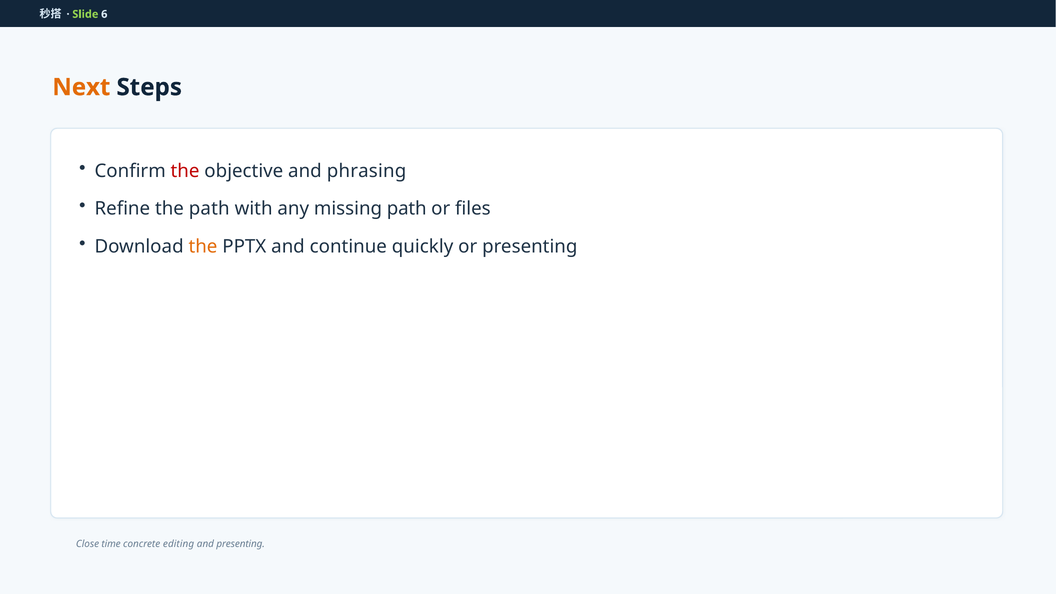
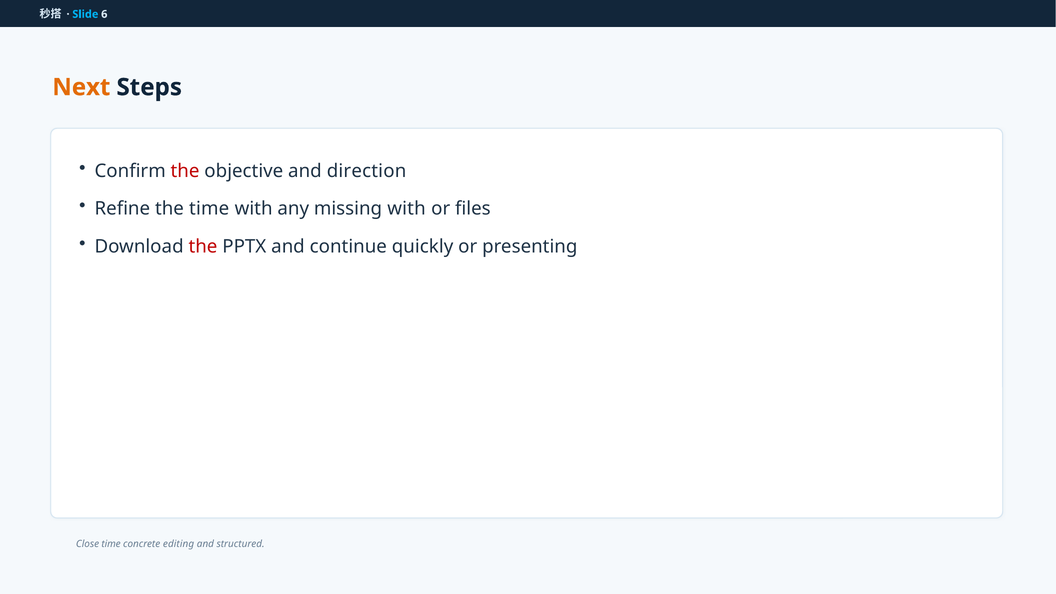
Slide colour: light green -> light blue
phrasing: phrasing -> direction
the path: path -> time
missing path: path -> with
the at (203, 247) colour: orange -> red
and presenting: presenting -> structured
